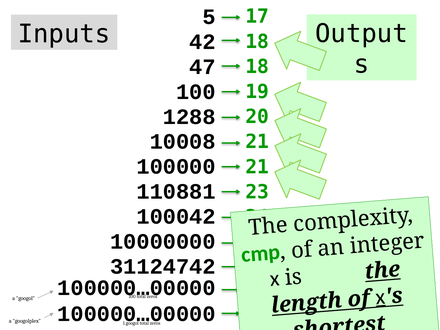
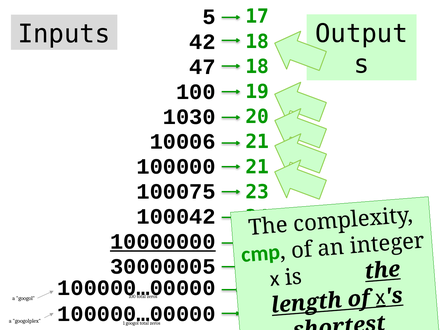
1288: 1288 -> 1030
10008: 10008 -> 10006
110881: 110881 -> 100075
10000000 underline: none -> present
31124742: 31124742 -> 30000005
